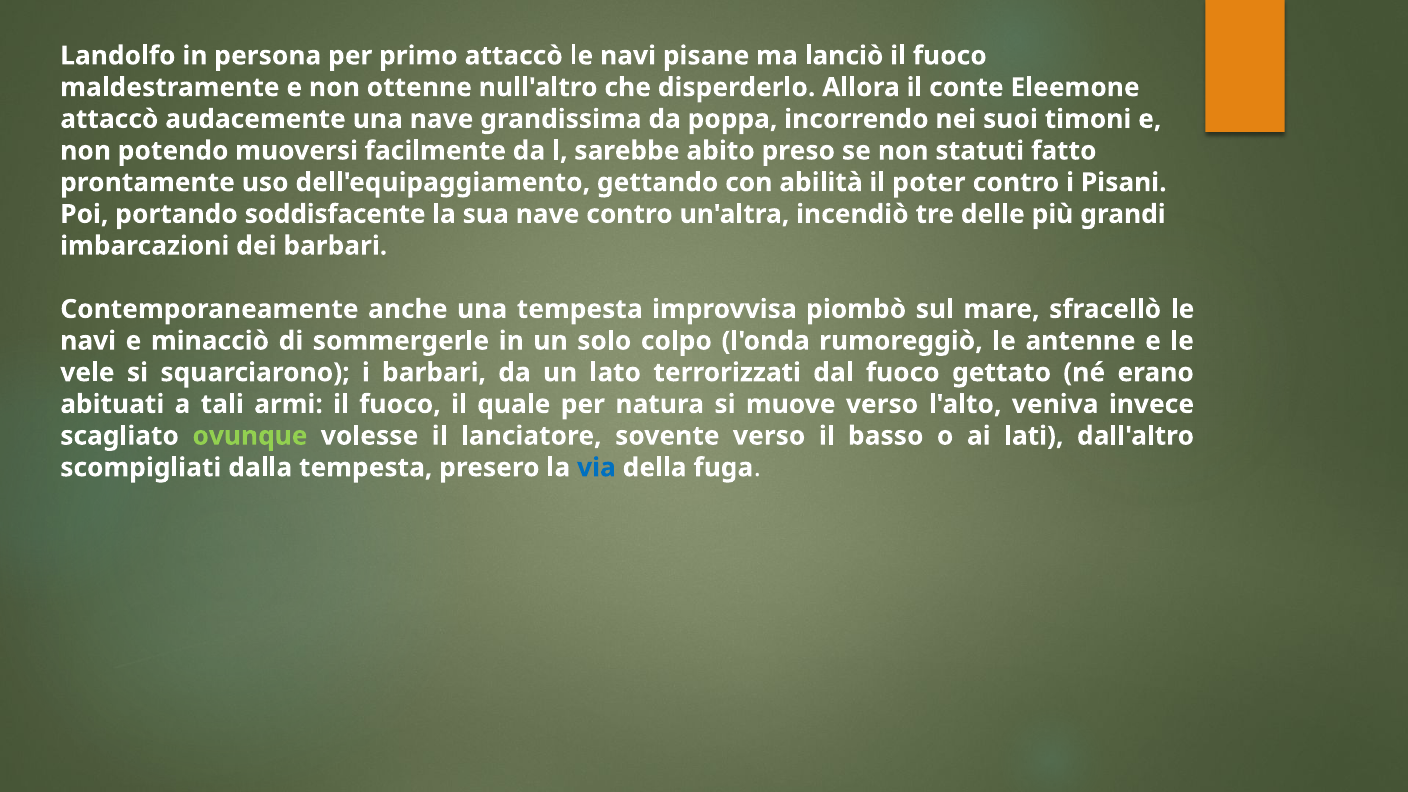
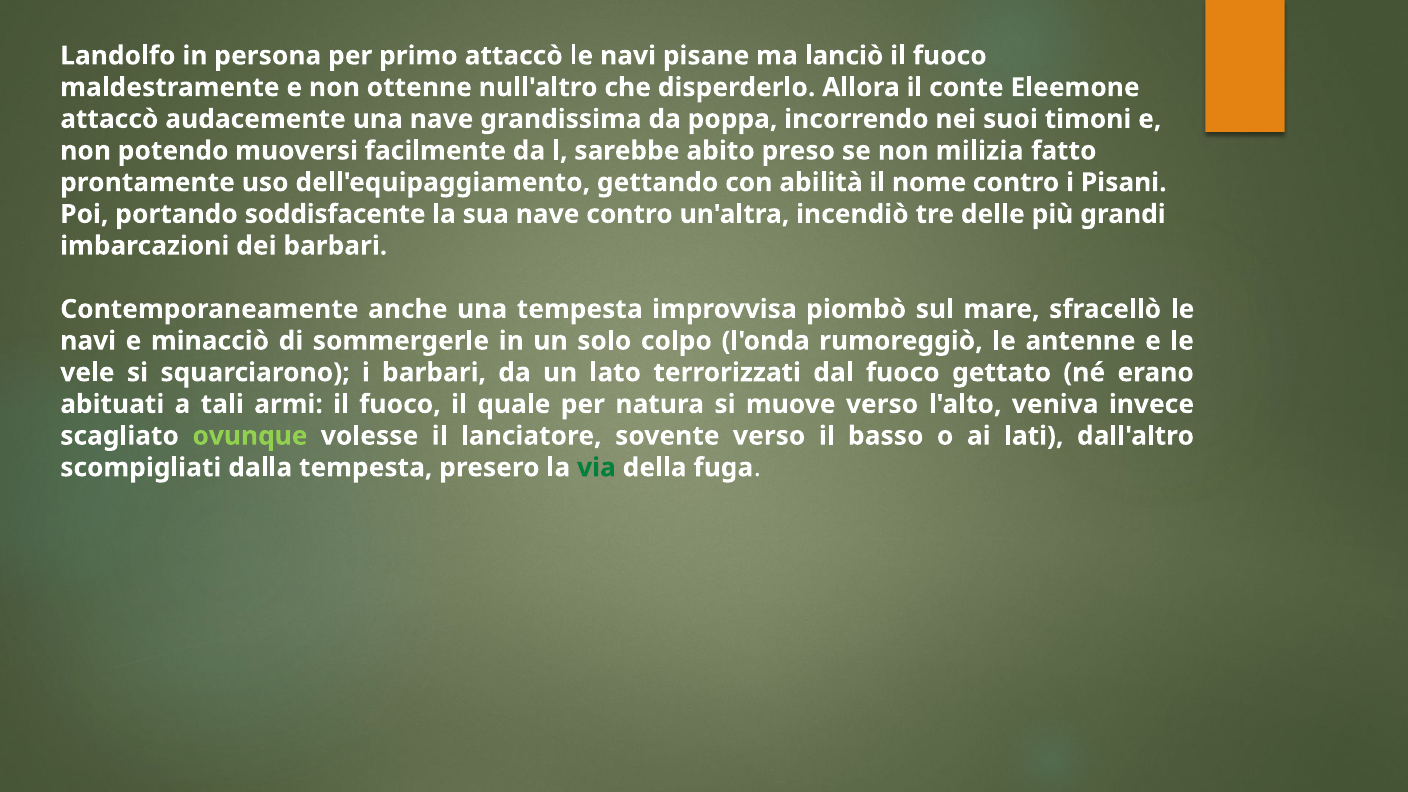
statuti: statuti -> milizia
poter: poter -> nome
via colour: blue -> green
